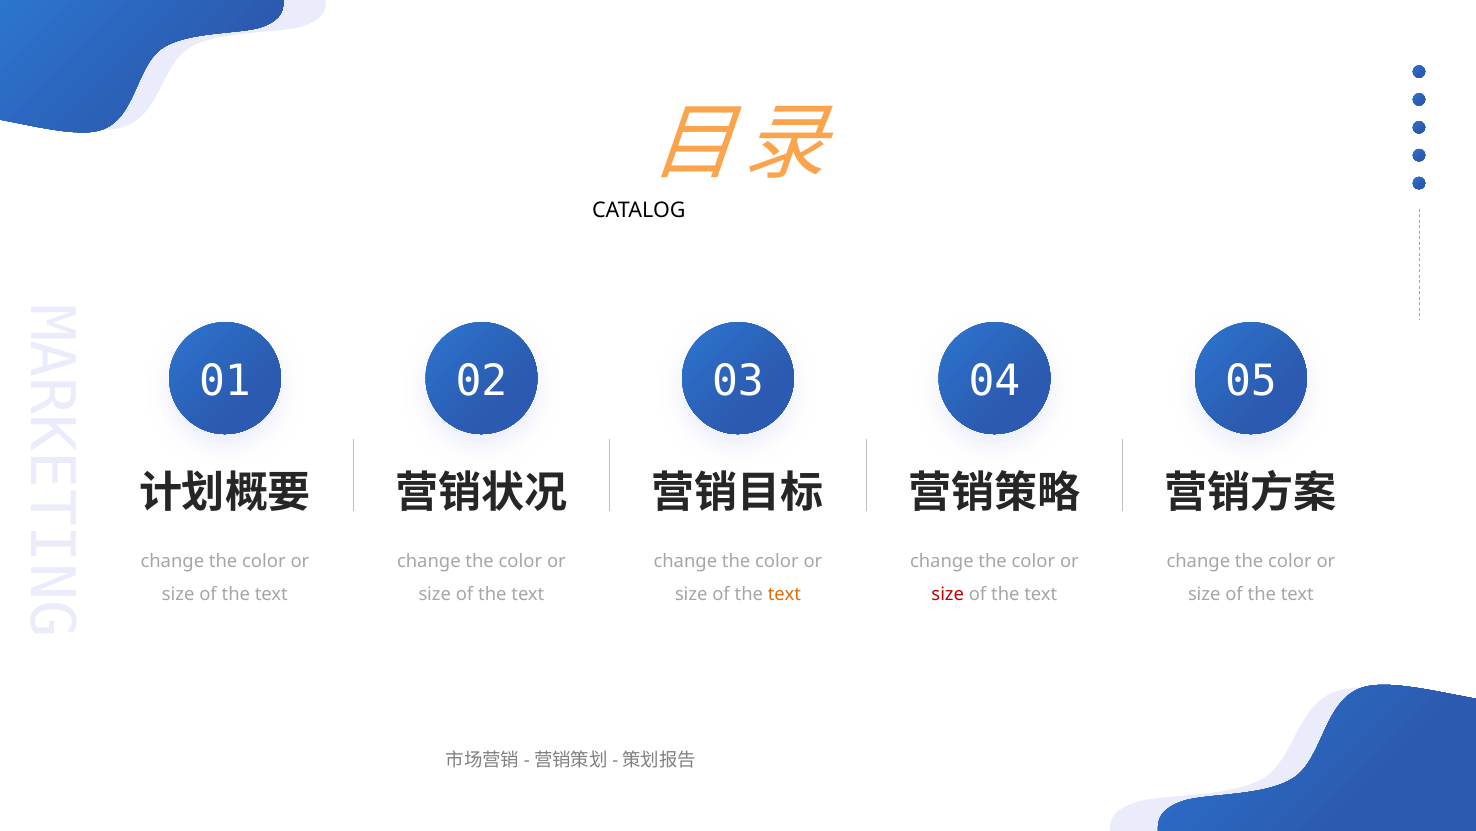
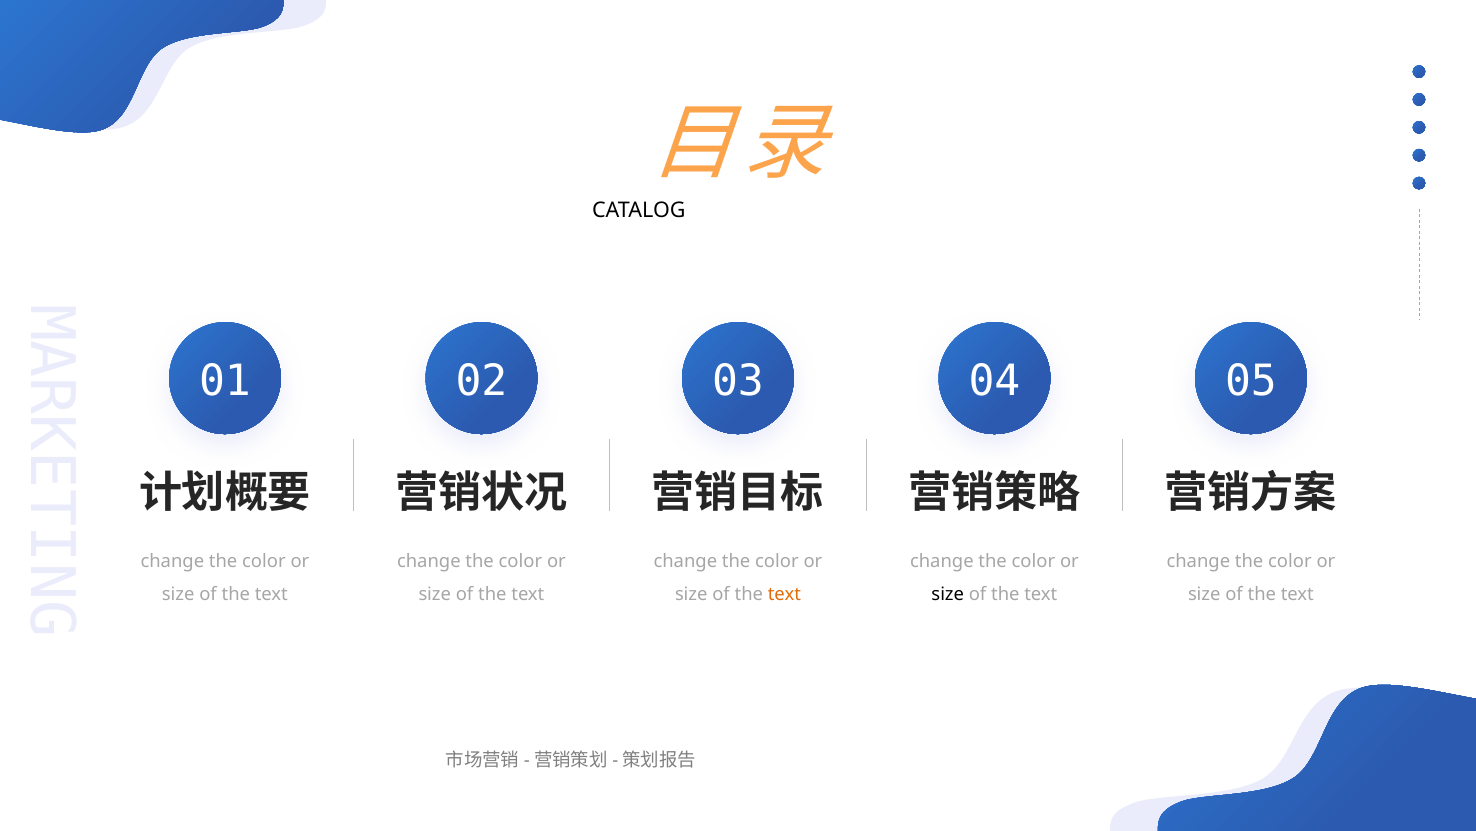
size at (948, 594) colour: red -> black
